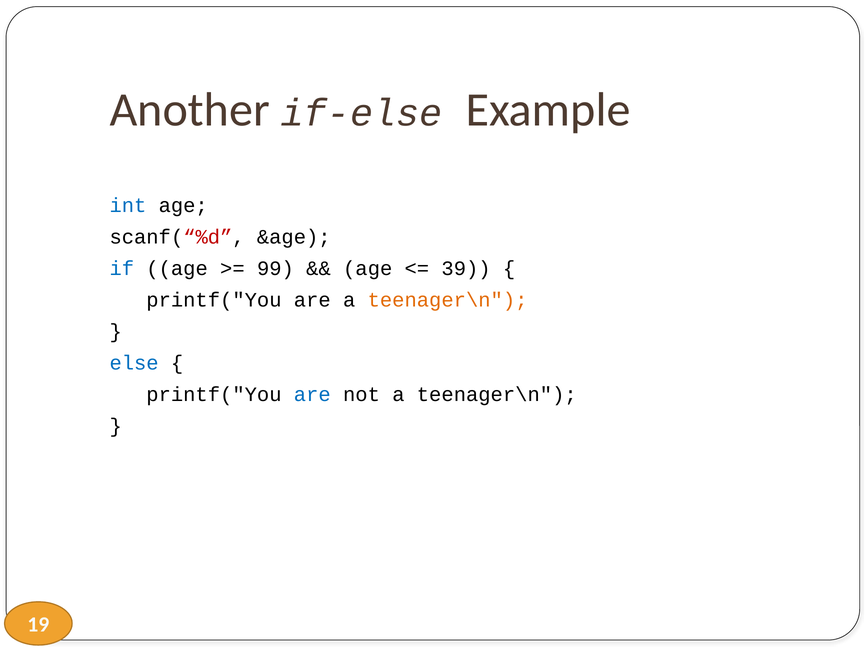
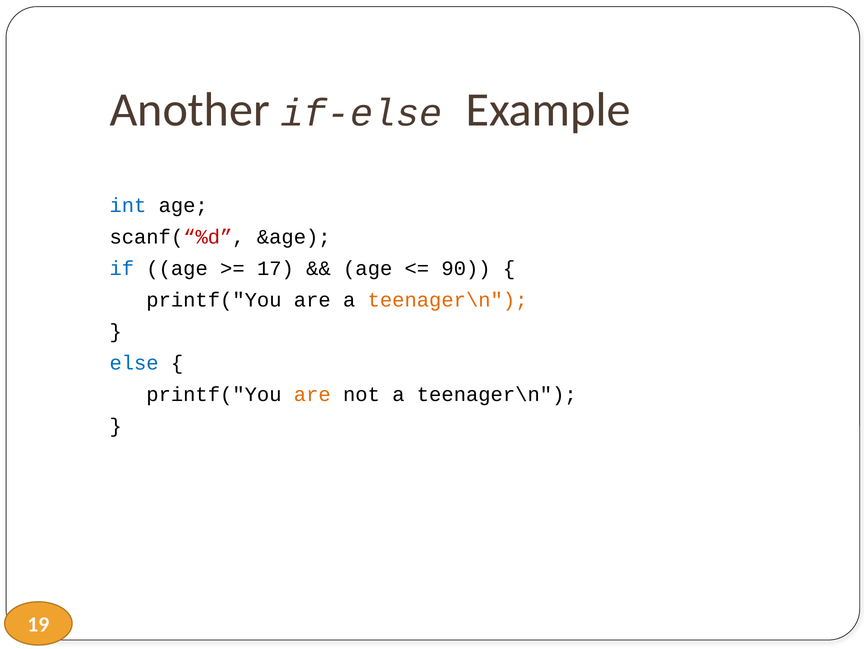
99: 99 -> 17
39: 39 -> 90
are at (312, 395) colour: blue -> orange
